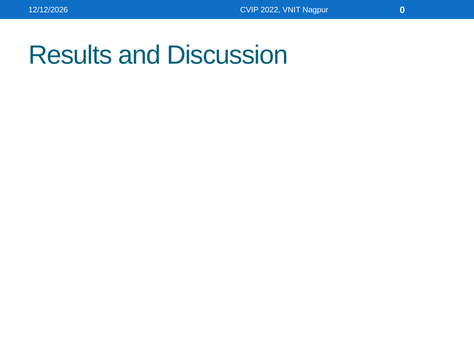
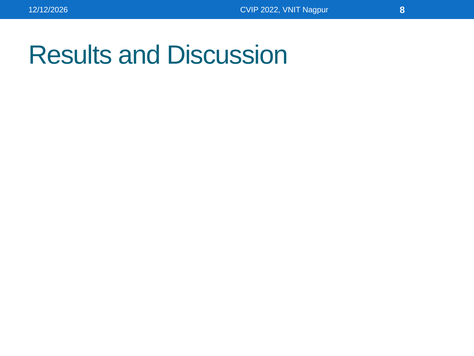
0: 0 -> 8
